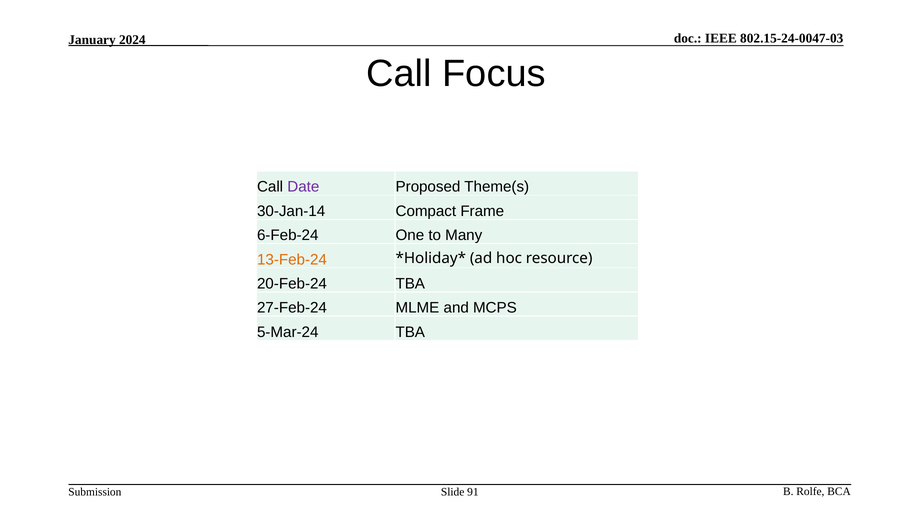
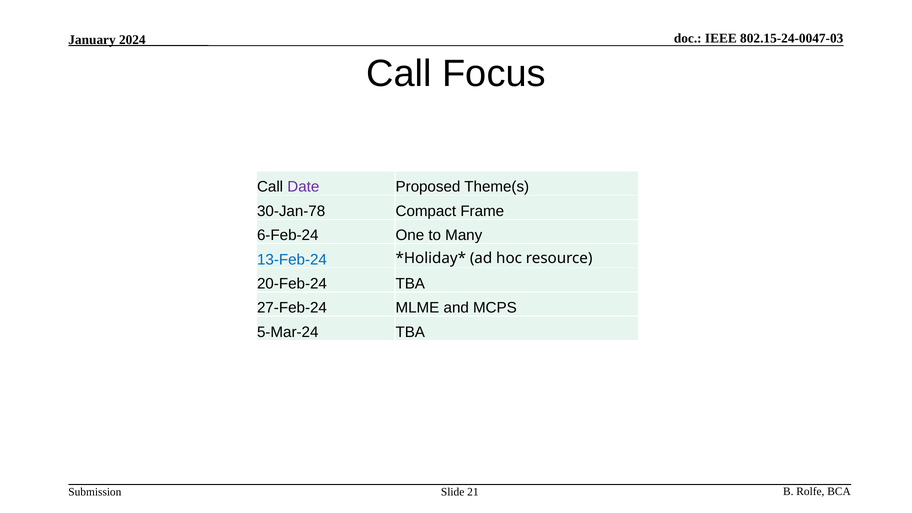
30-Jan-14: 30-Jan-14 -> 30-Jan-78
13-Feb-24 colour: orange -> blue
91: 91 -> 21
